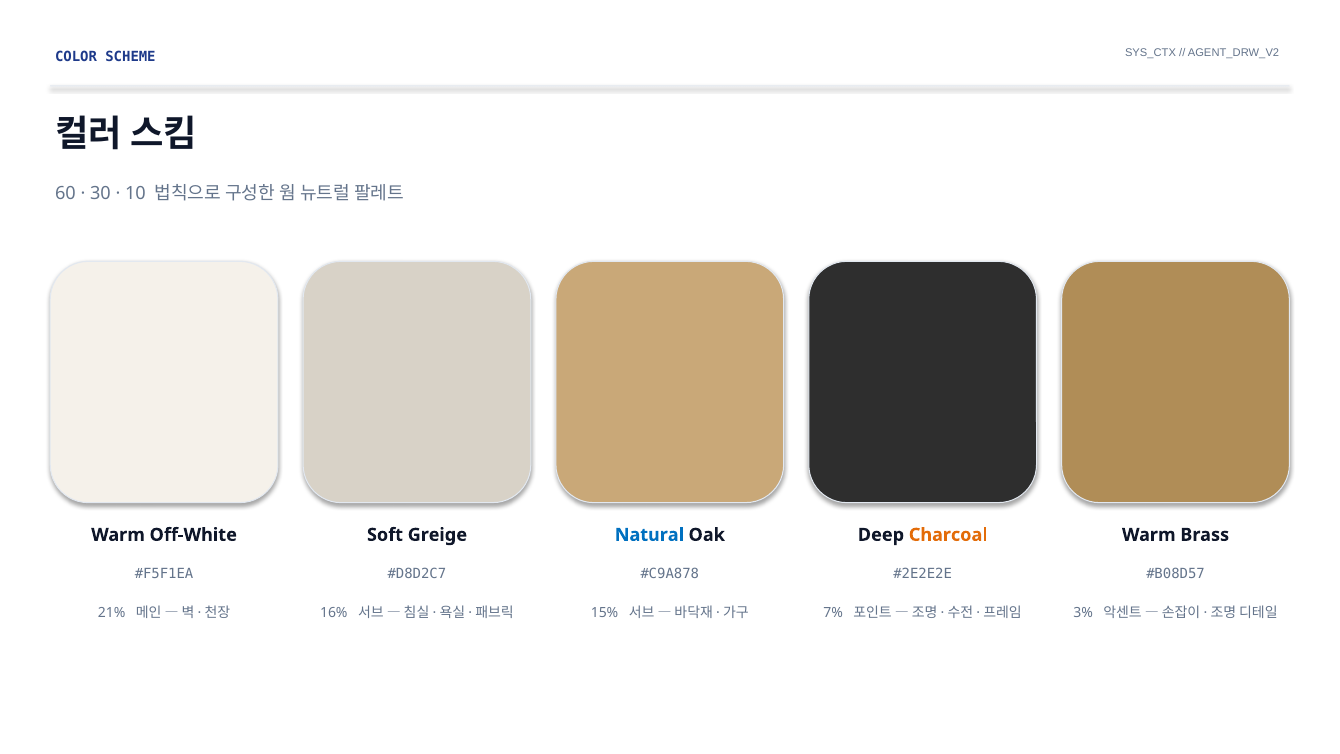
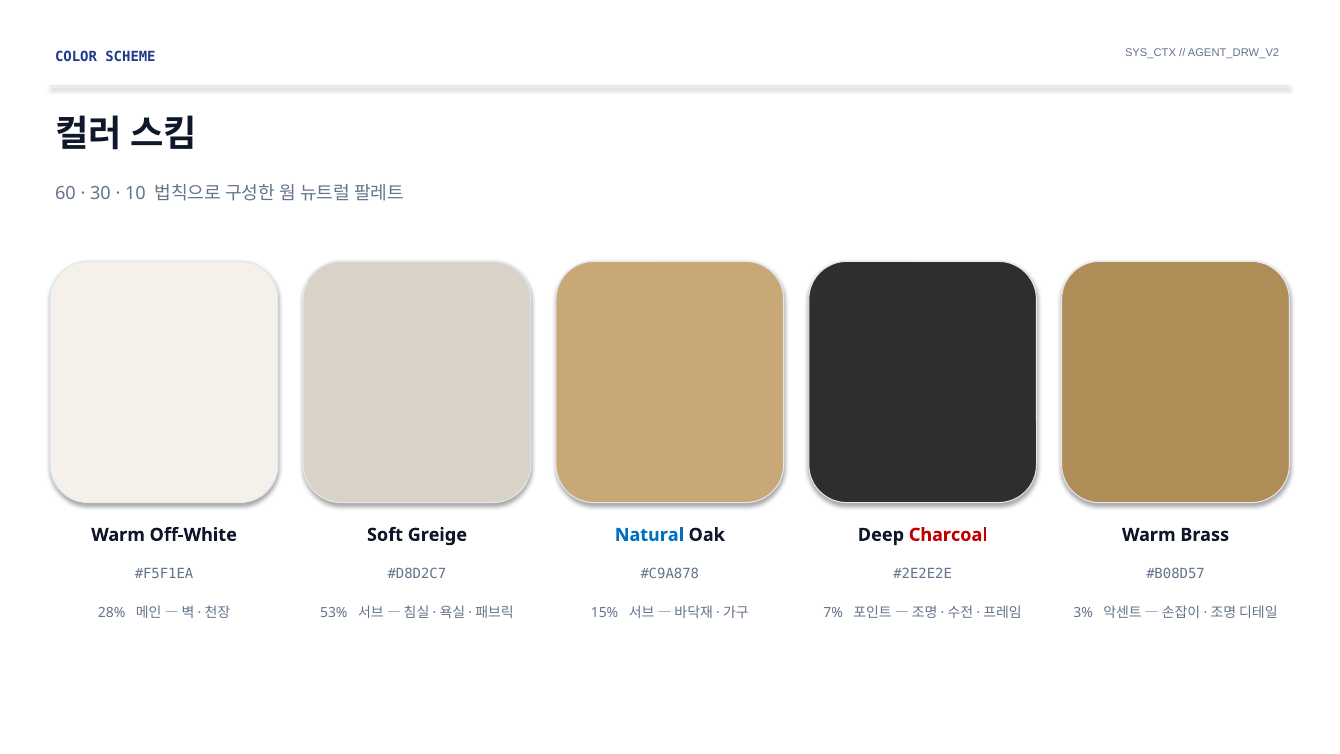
Charcoal colour: orange -> red
21%: 21% -> 28%
16%: 16% -> 53%
